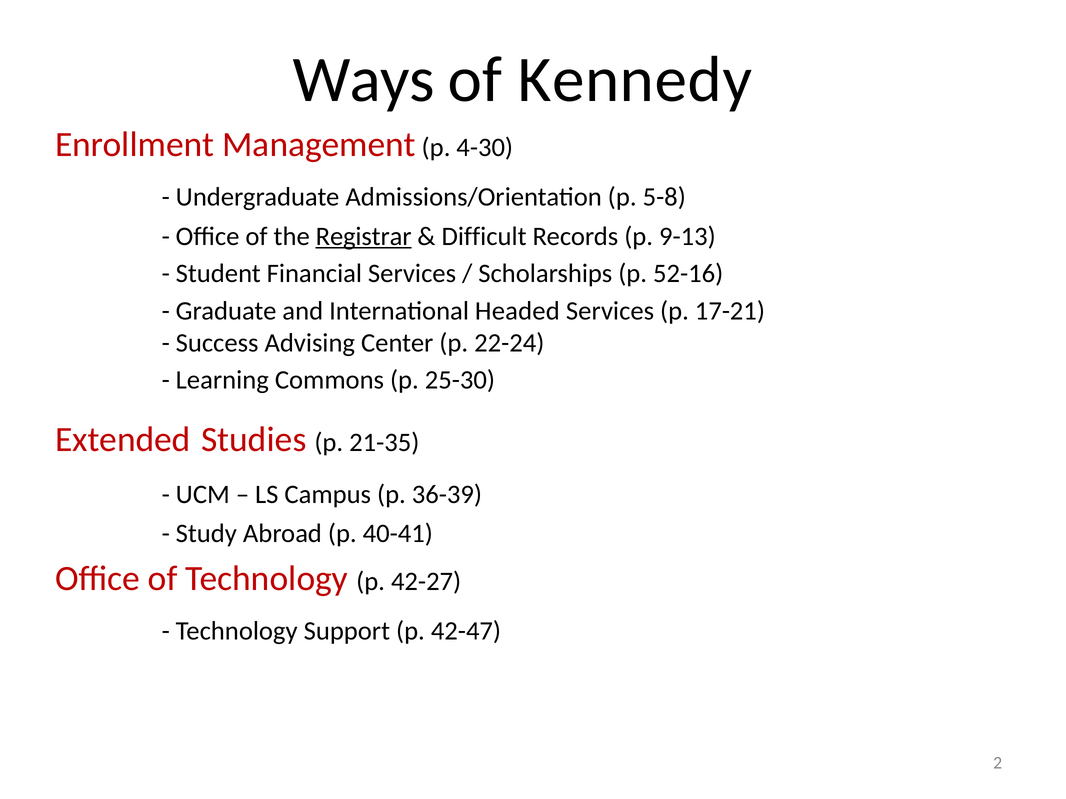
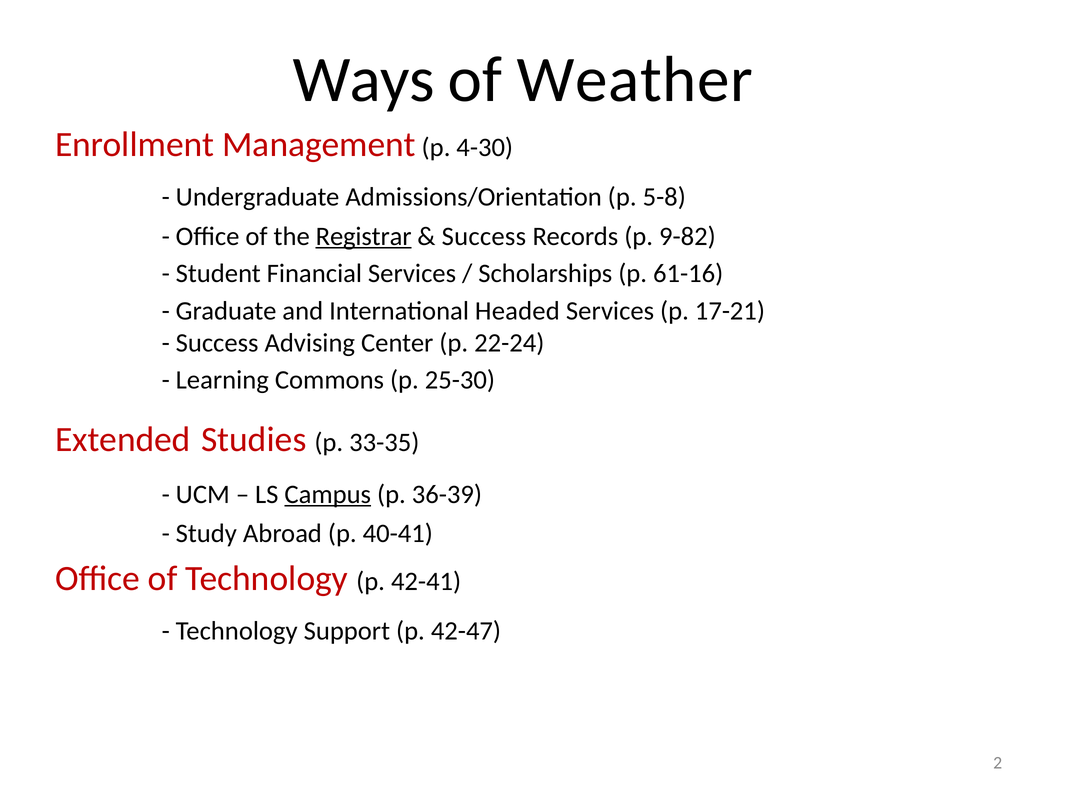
Kennedy: Kennedy -> Weather
Difficult at (484, 236): Difficult -> Success
9-13: 9-13 -> 9-82
52-16: 52-16 -> 61-16
21-35: 21-35 -> 33-35
Campus underline: none -> present
42-27: 42-27 -> 42-41
